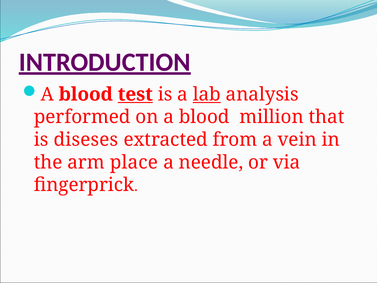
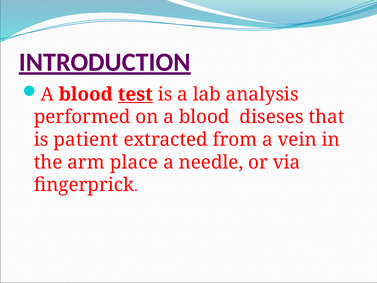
lab underline: present -> none
million: million -> diseses
diseses: diseses -> patient
